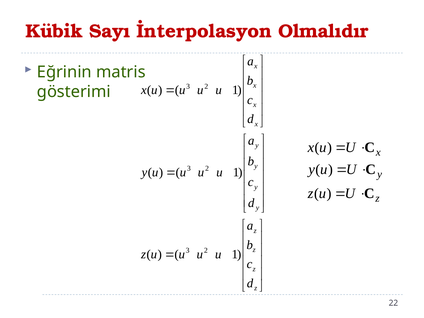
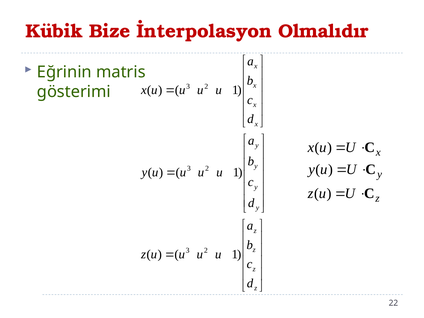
Sayı: Sayı -> Bize
